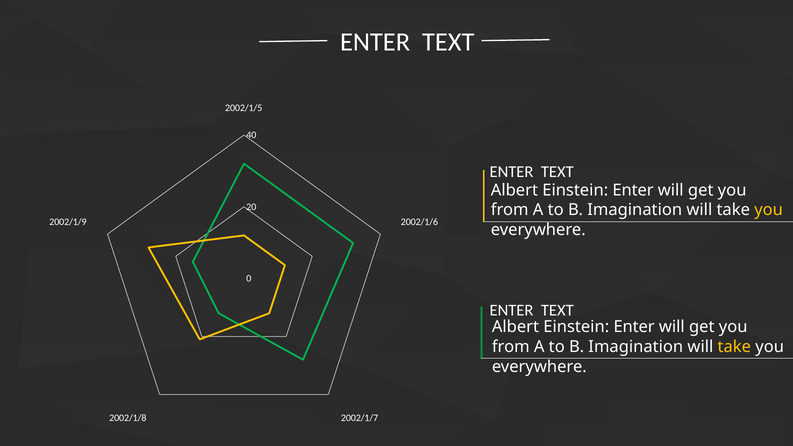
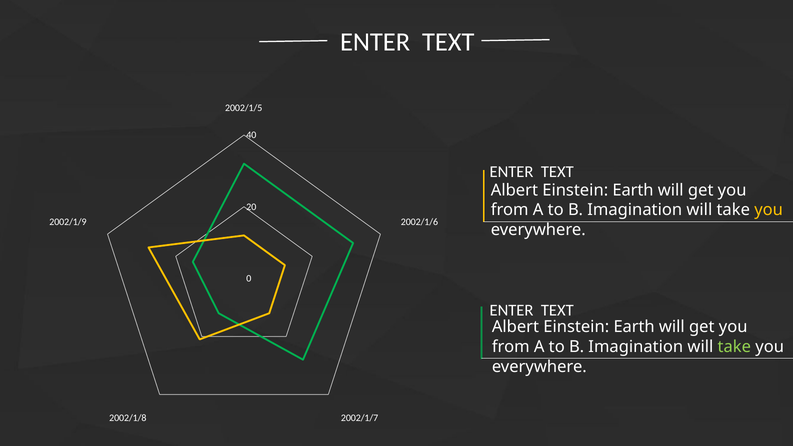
Enter at (633, 190): Enter -> Earth
Enter at (634, 327): Enter -> Earth
take at (734, 347) colour: yellow -> light green
